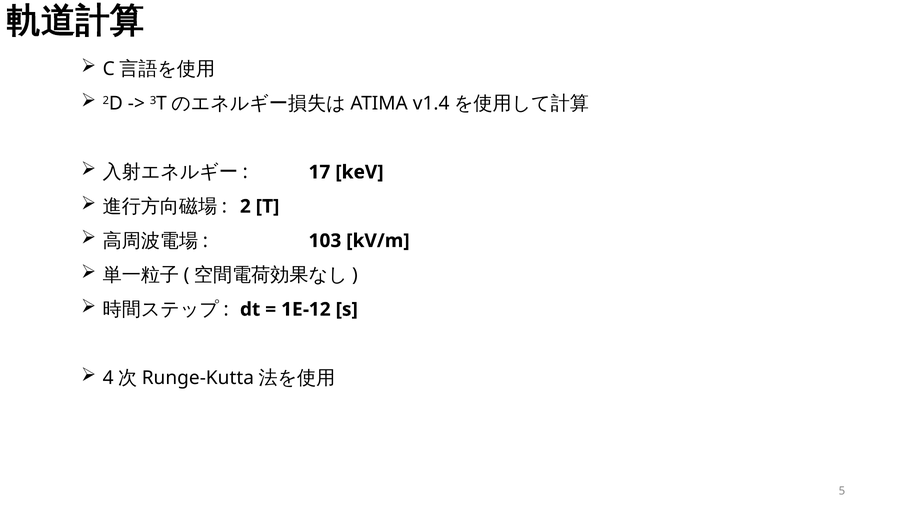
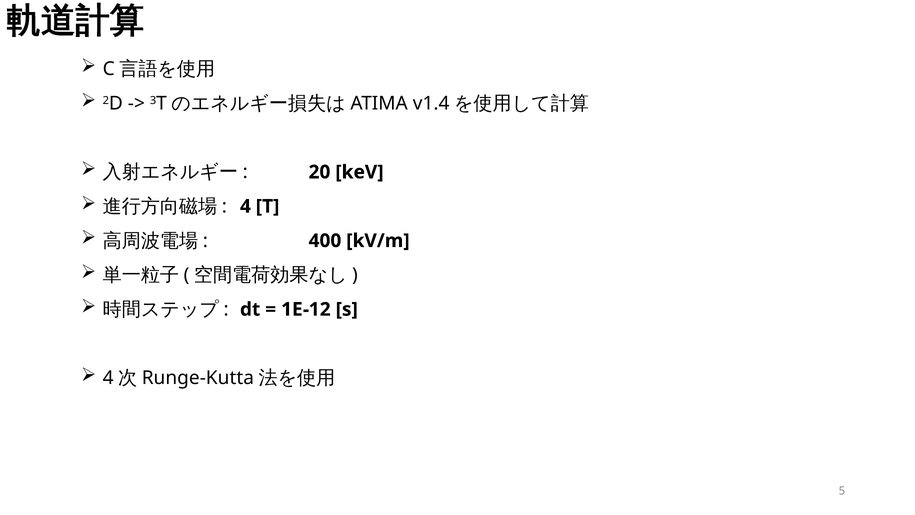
17: 17 -> 20
2: 2 -> 4
103: 103 -> 400
